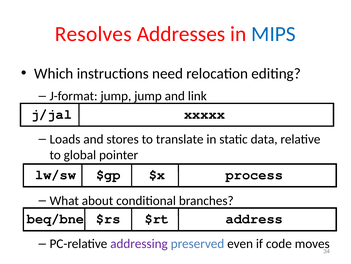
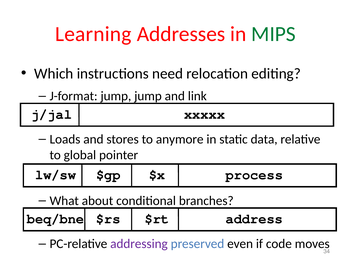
Resolves: Resolves -> Learning
MIPS colour: blue -> green
translate: translate -> anymore
